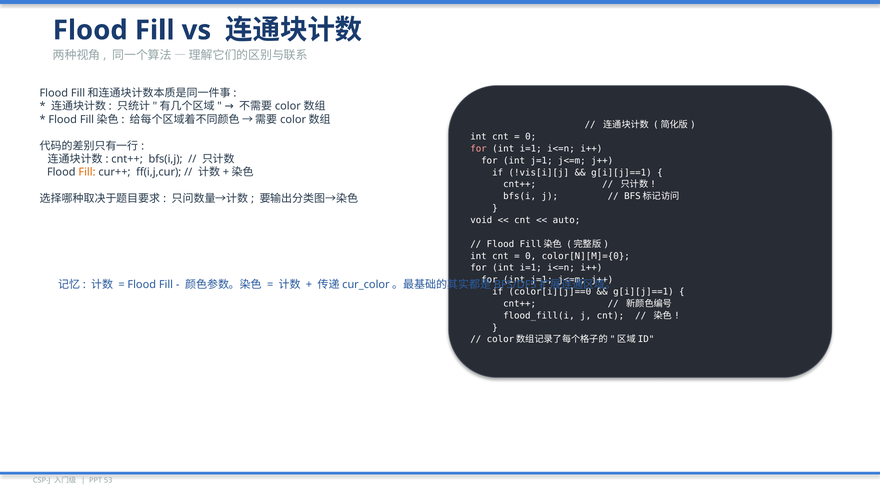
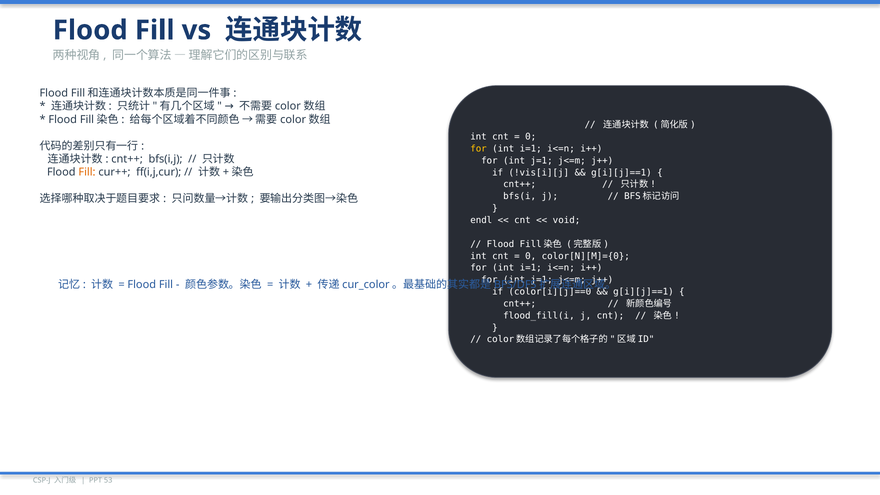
for at (479, 149) colour: pink -> yellow
void: void -> endl
auto: auto -> void
